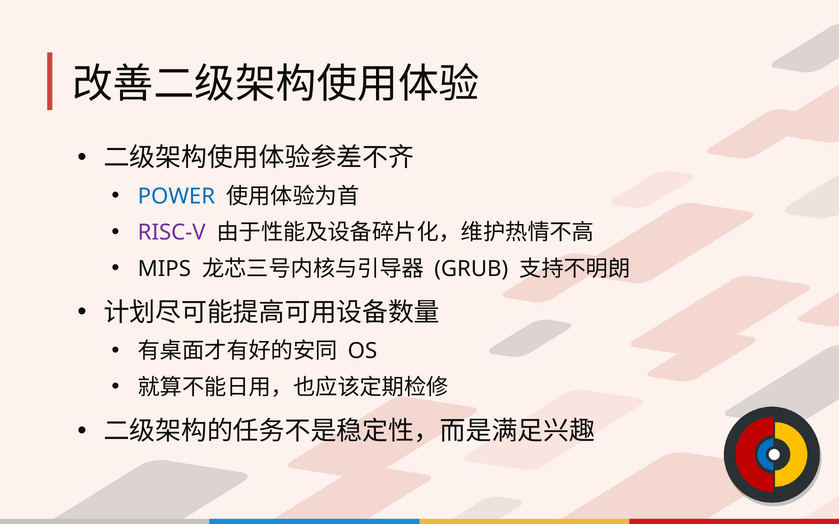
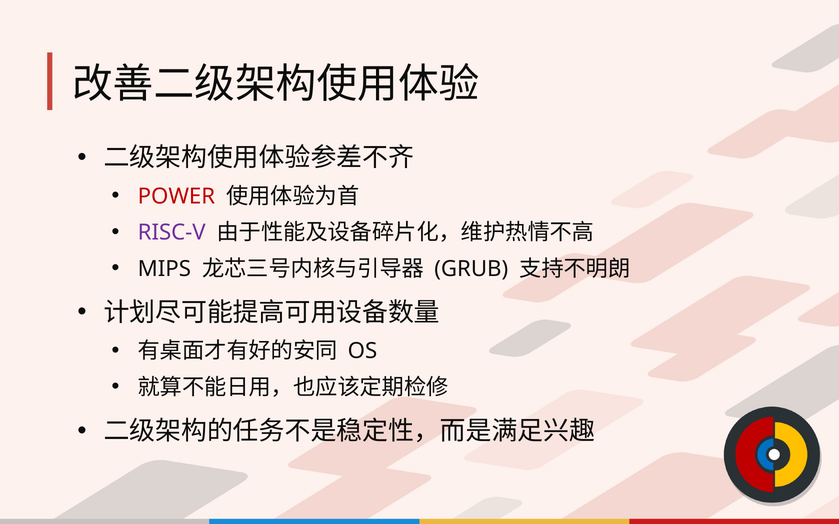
POWER colour: blue -> red
